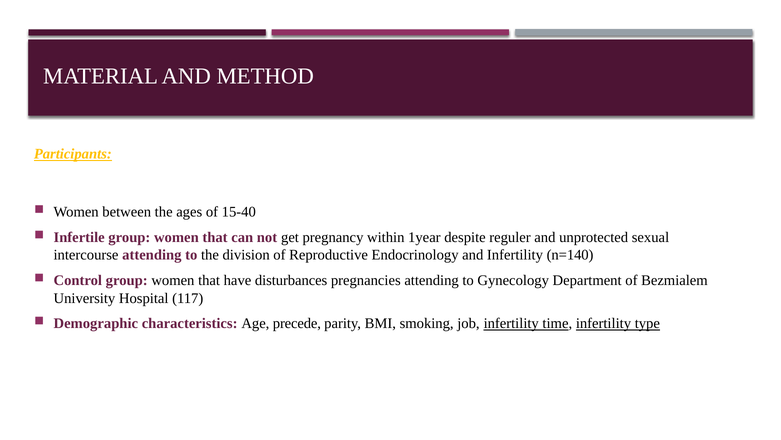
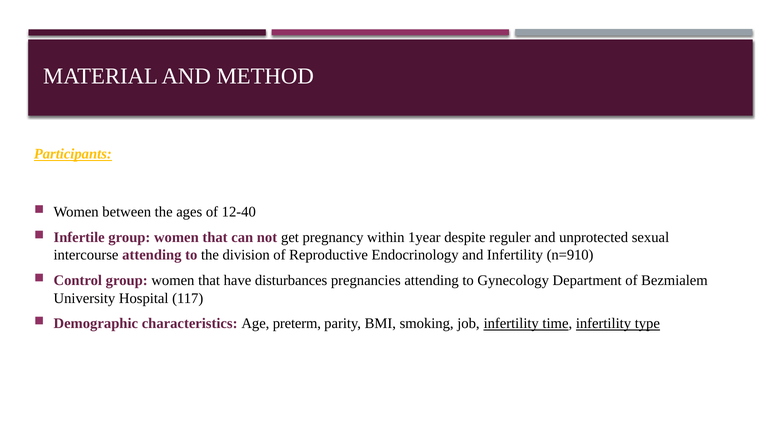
15-40: 15-40 -> 12-40
n=140: n=140 -> n=910
precede: precede -> preterm
